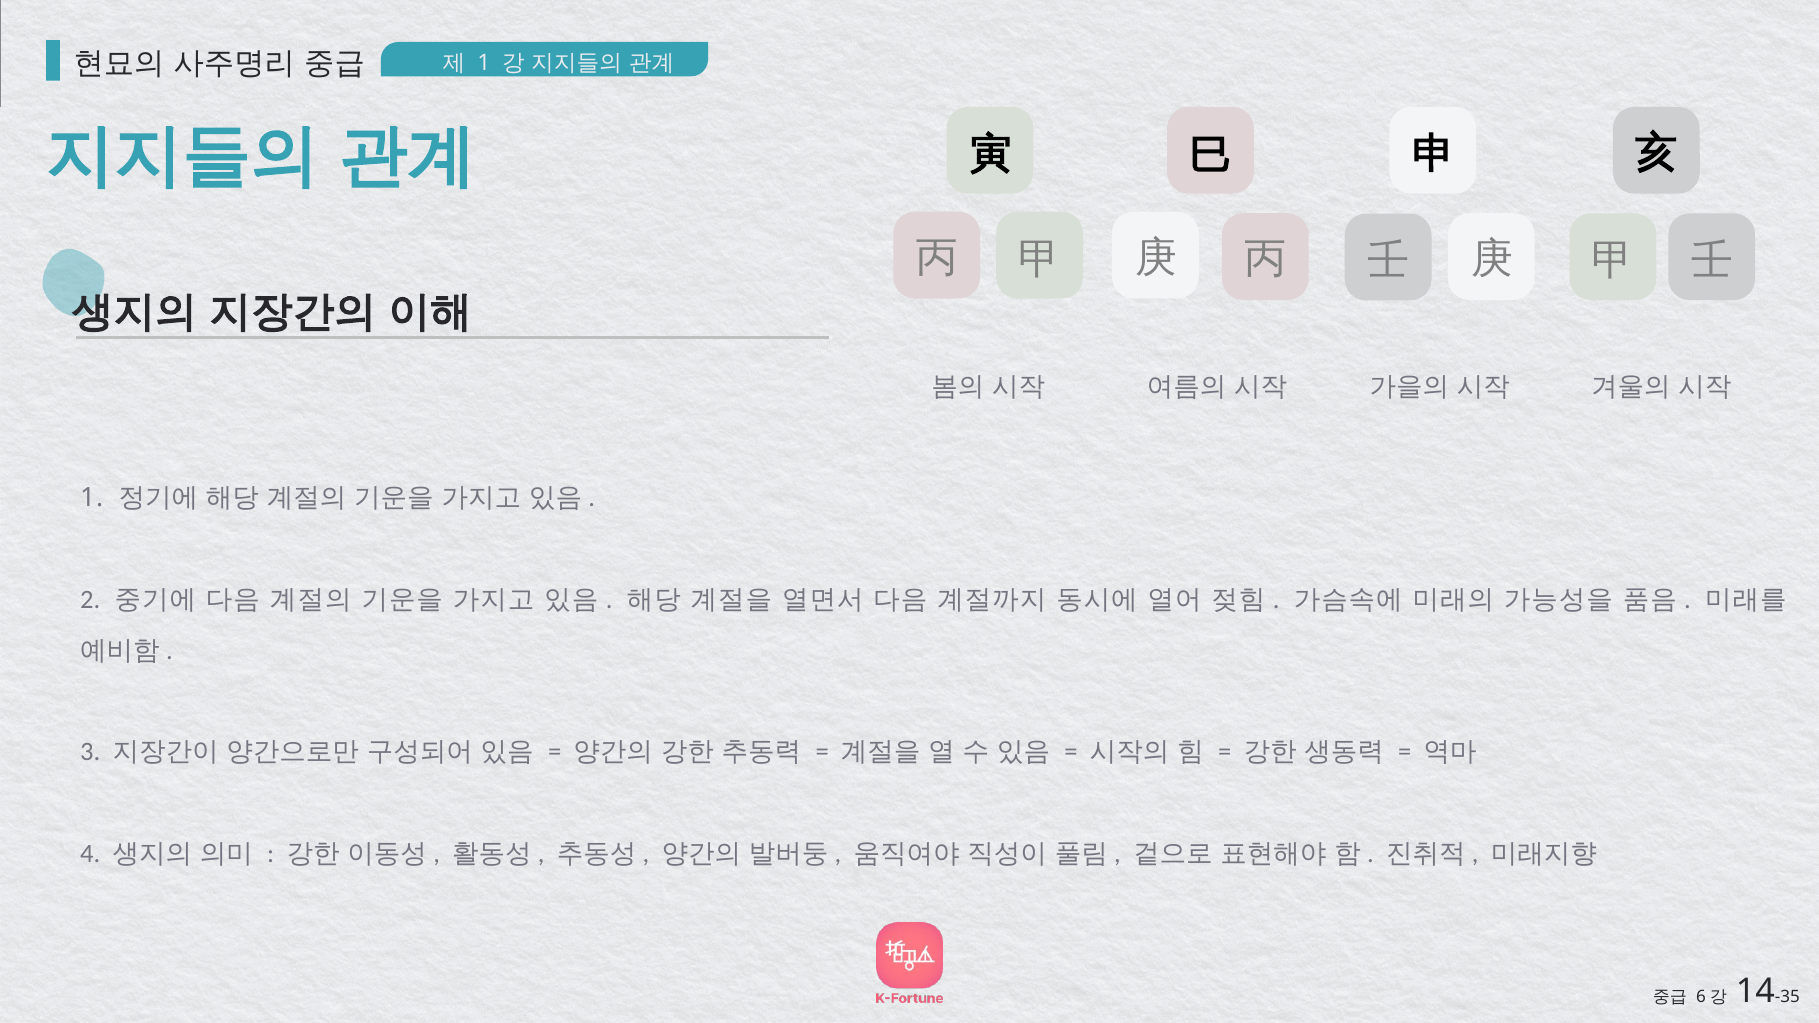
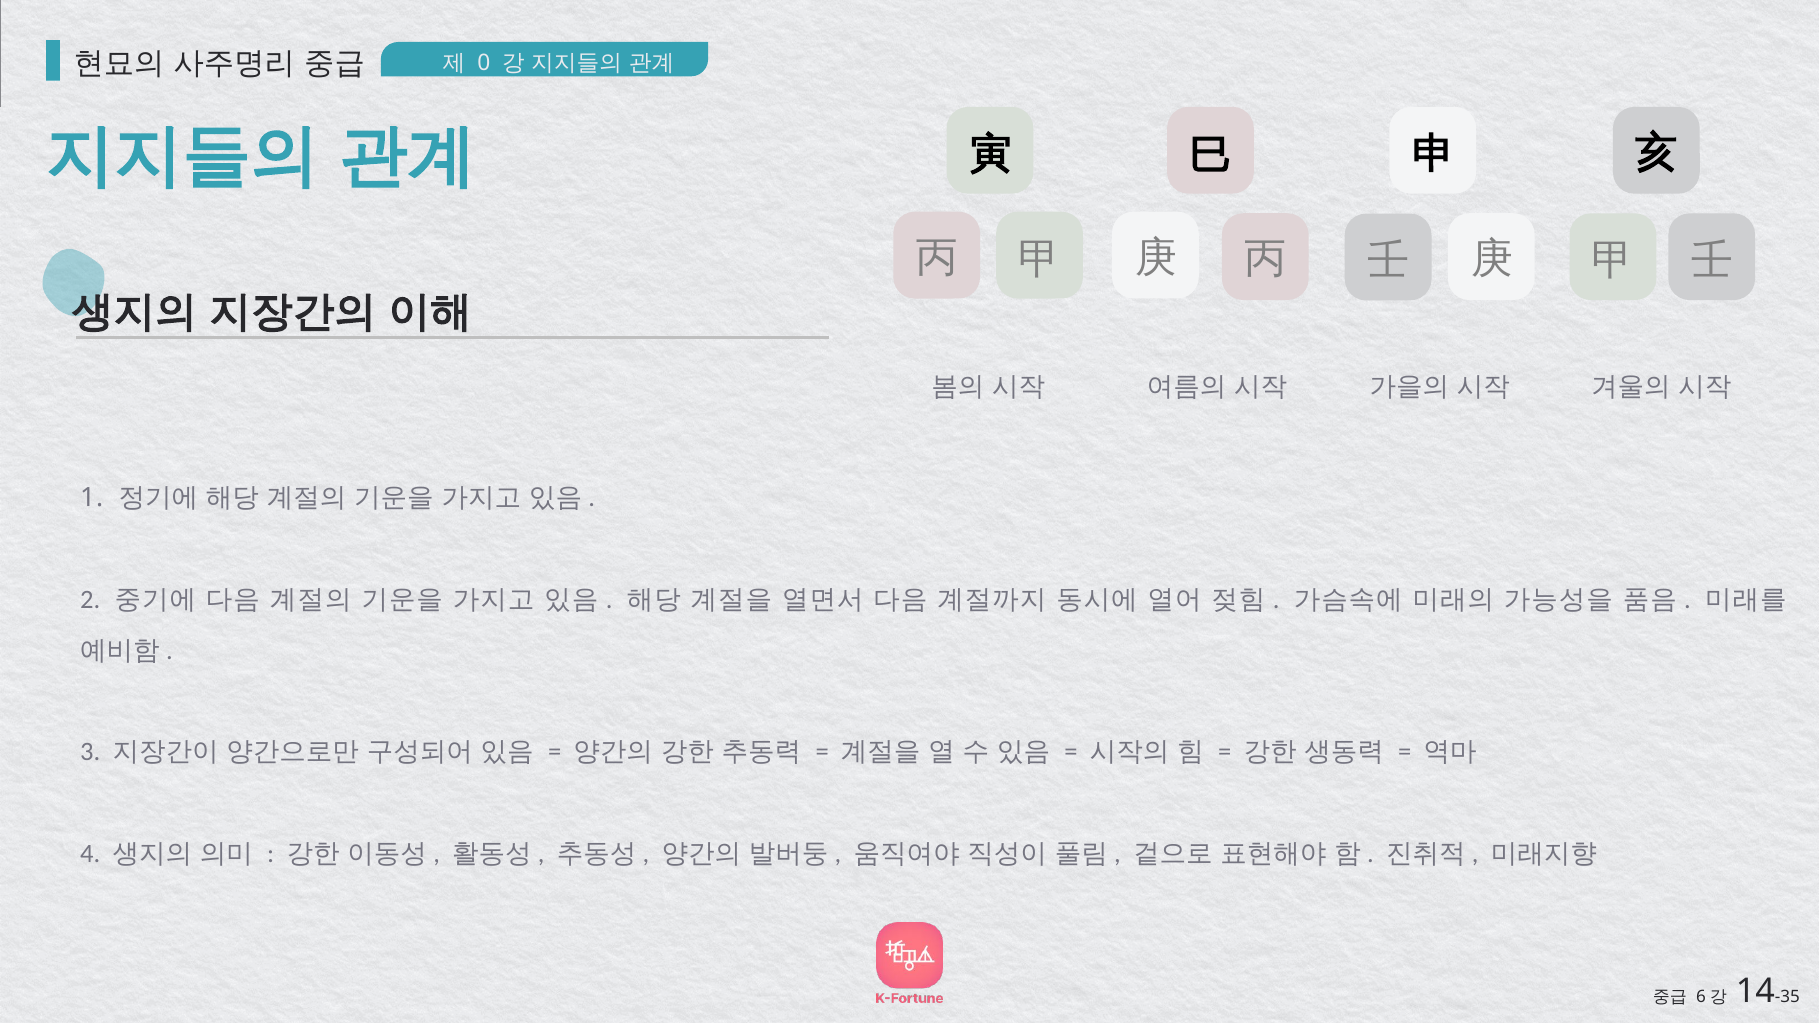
1 at (484, 63): 1 -> 0
